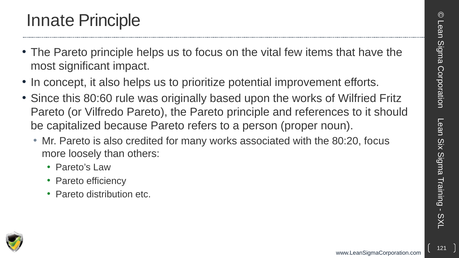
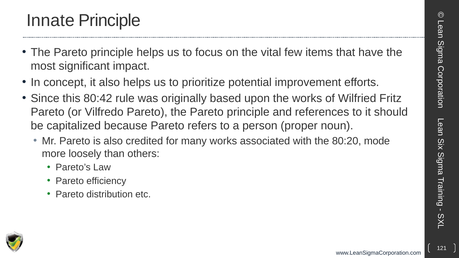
80:60: 80:60 -> 80:42
80:20 focus: focus -> mode
